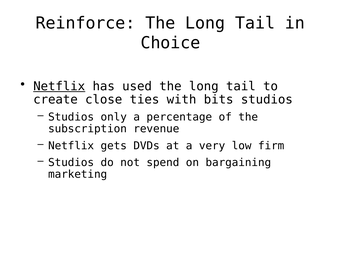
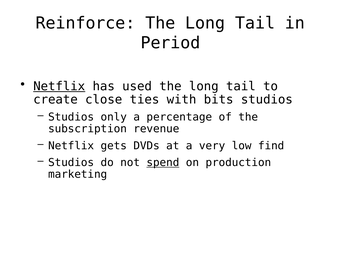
Choice: Choice -> Period
firm: firm -> find
spend underline: none -> present
bargaining: bargaining -> production
